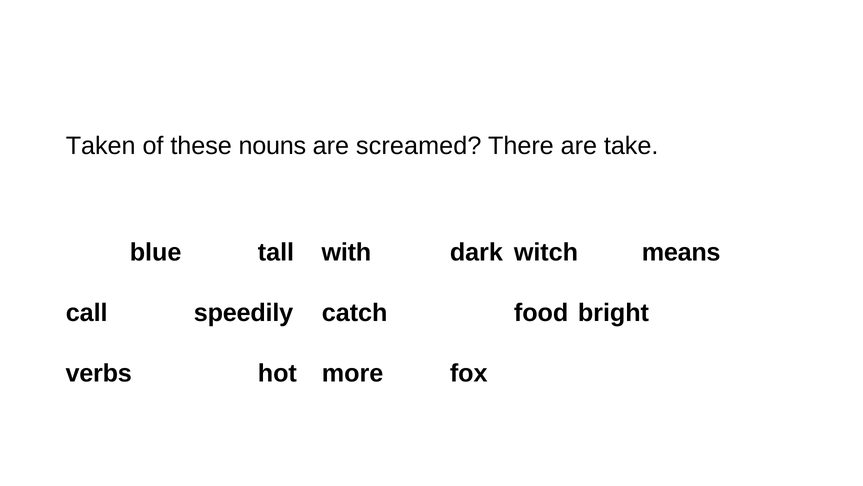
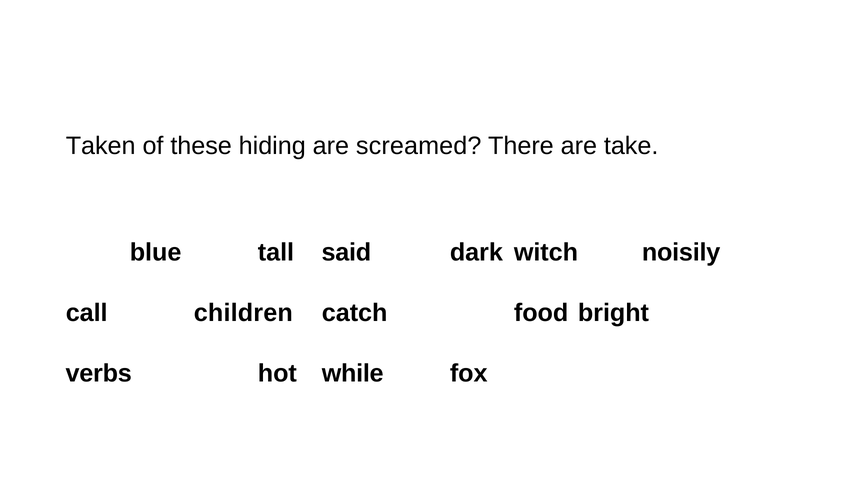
nouns: nouns -> hiding
with: with -> said
means: means -> noisily
speedily: speedily -> children
more: more -> while
